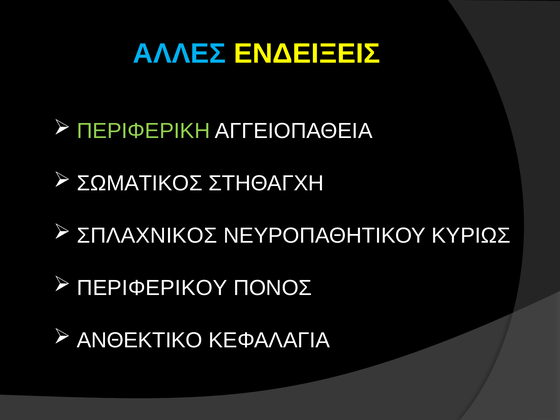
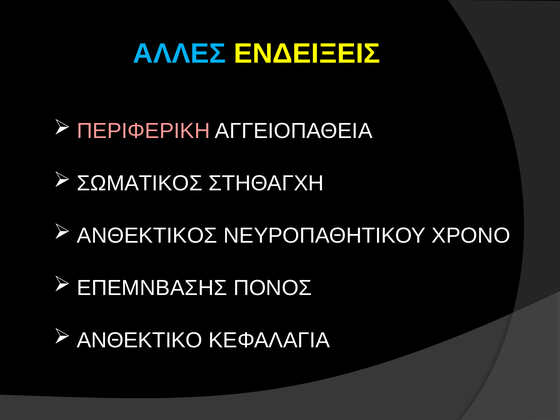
ΠΕΡΙΦΕΡΙΚΗ colour: light green -> pink
ΣΠΛΑΧΝΙΚΟΣ: ΣΠΛΑΧΝΙΚΟΣ -> ΑΝΘΕΚΤΙΚΟΣ
ΚΥΡΙΩΣ: ΚΥΡΙΩΣ -> ΧΡΟΝΟ
ΠΕΡΙΦΕΡΙΚΟΥ: ΠΕΡΙΦΕΡΙΚΟΥ -> ΕΠΕΜΝΒΑΣΗΣ
